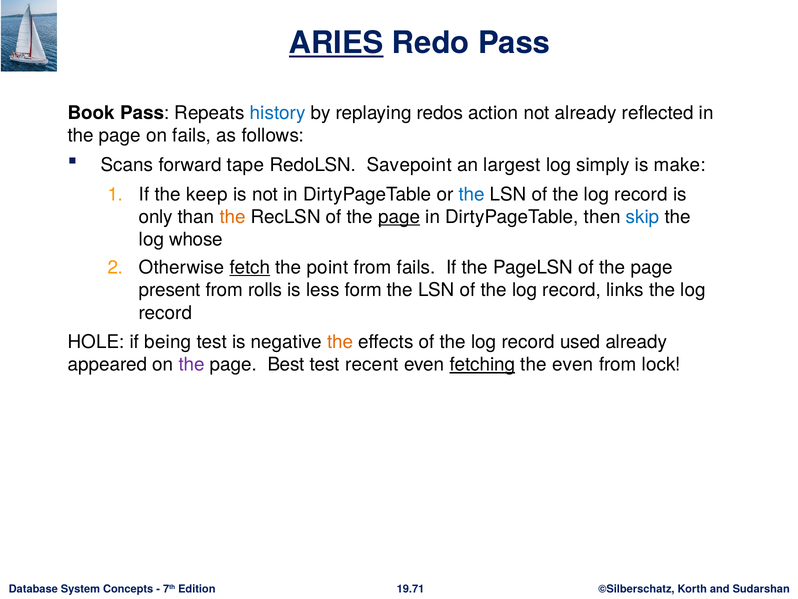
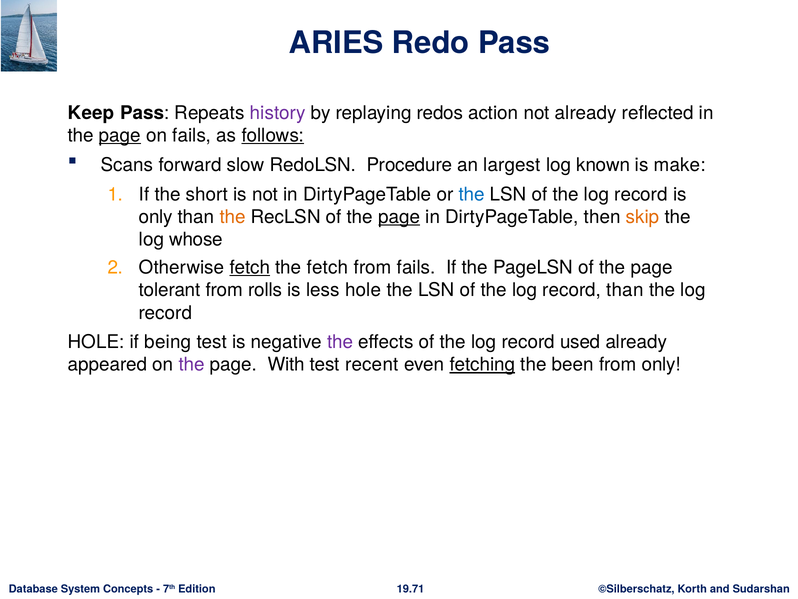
ARIES underline: present -> none
Book: Book -> Keep
history colour: blue -> purple
page at (120, 135) underline: none -> present
follows underline: none -> present
tape: tape -> slow
Savepoint: Savepoint -> Procedure
simply: simply -> known
keep: keep -> short
skip colour: blue -> orange
the point: point -> fetch
present: present -> tolerant
less form: form -> hole
record links: links -> than
the at (340, 342) colour: orange -> purple
Best: Best -> With
the even: even -> been
from lock: lock -> only
